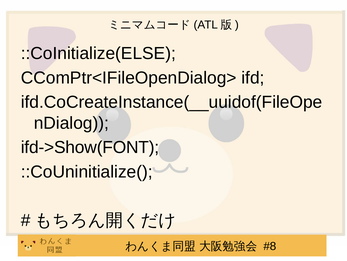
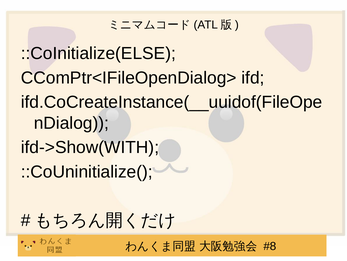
ifd->Show(FONT: ifd->Show(FONT -> ifd->Show(WITH
